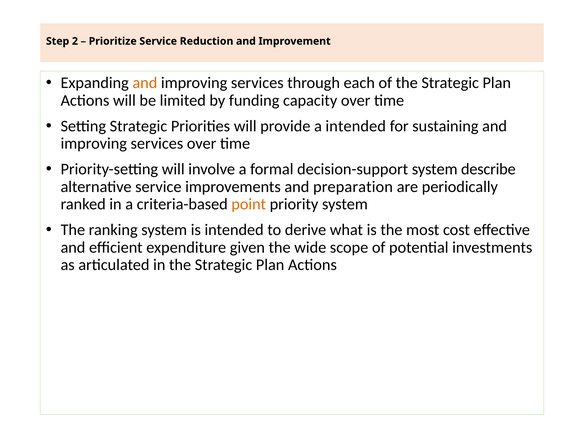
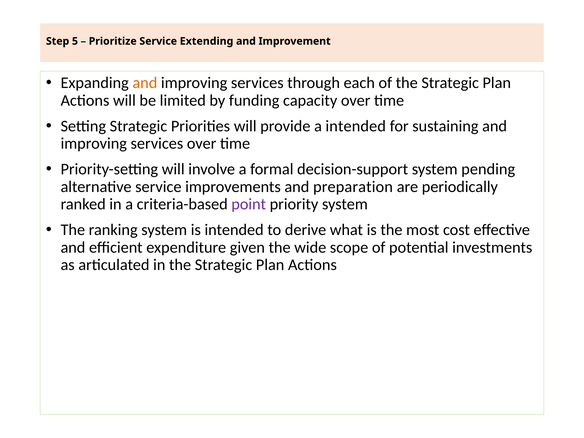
2: 2 -> 5
Reduction: Reduction -> Extending
describe: describe -> pending
point colour: orange -> purple
